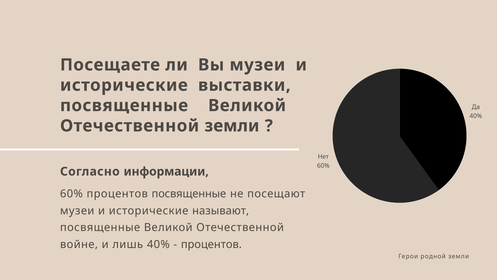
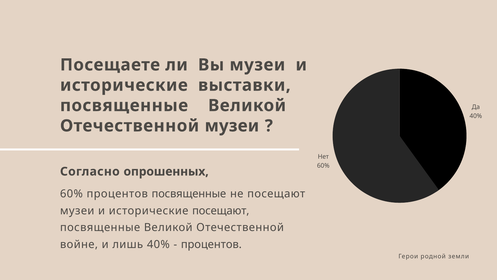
Отечественной земли: земли -> музеи
информации: информации -> опрошенных
исторические называют: называют -> посещают
